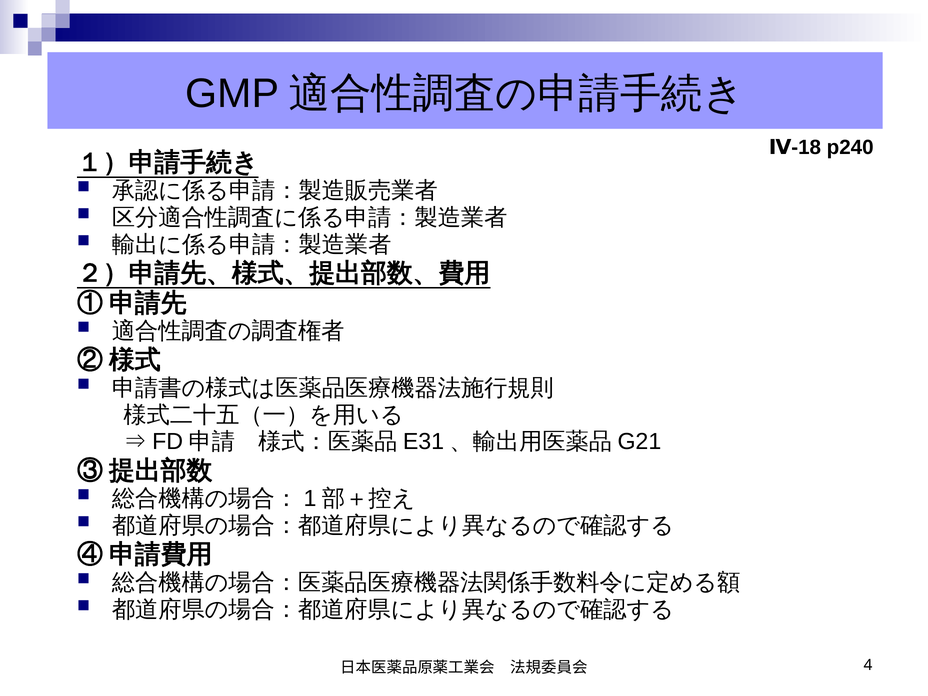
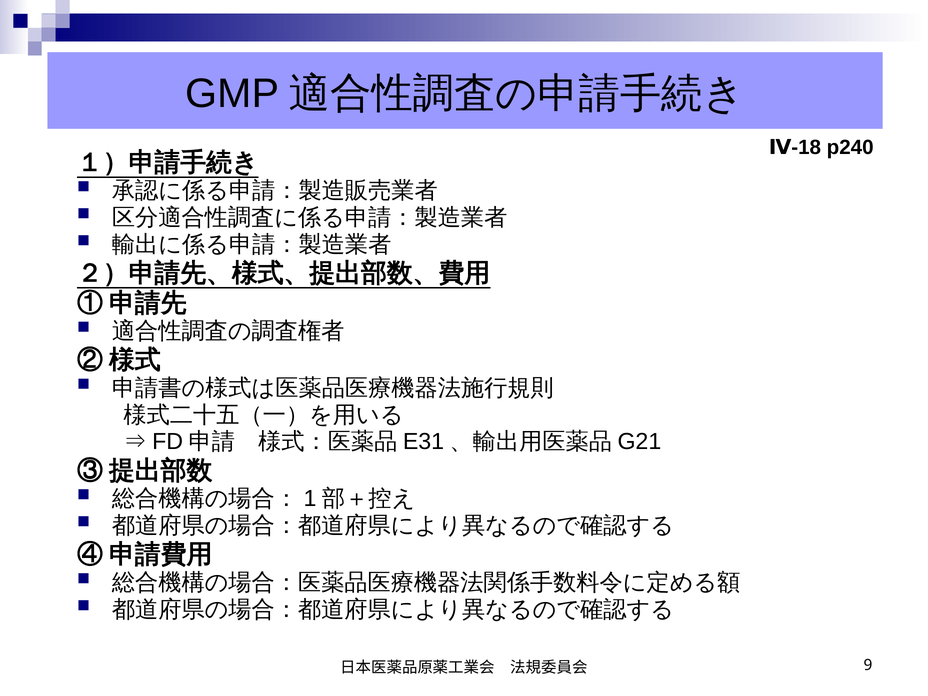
4: 4 -> 9
